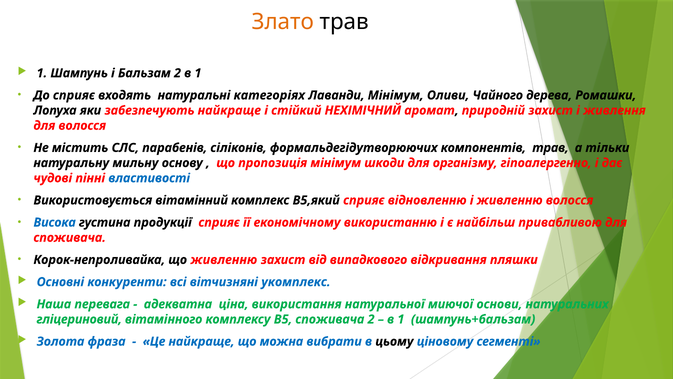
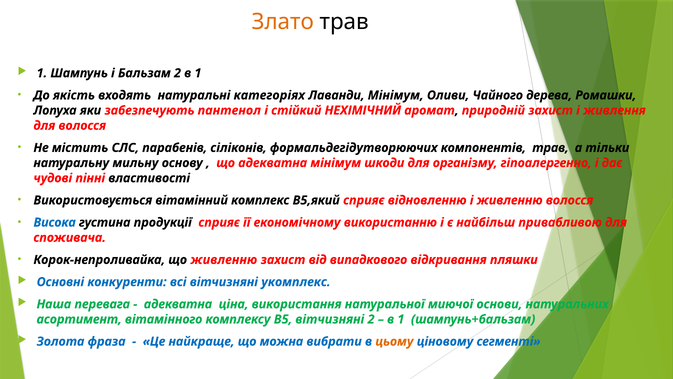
До сприяє: сприяє -> якість
забезпечують найкраще: найкраще -> пантенол
що пропозиція: пропозиція -> адекватна
властивості colour: blue -> black
гліцериновий: гліцериновий -> асортимент
В5 споживача: споживача -> вітчизняні
цьому colour: black -> orange
